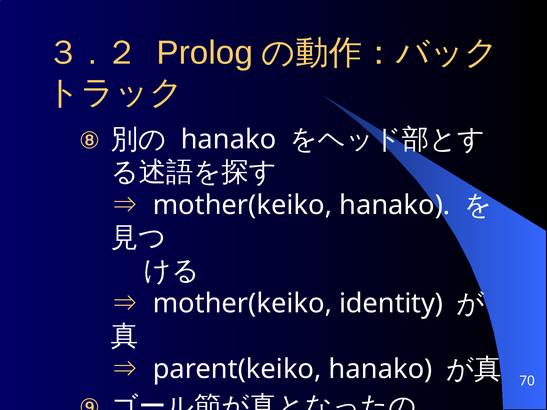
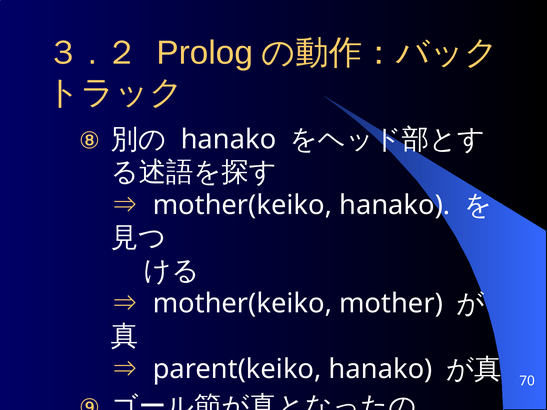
identity: identity -> mother
